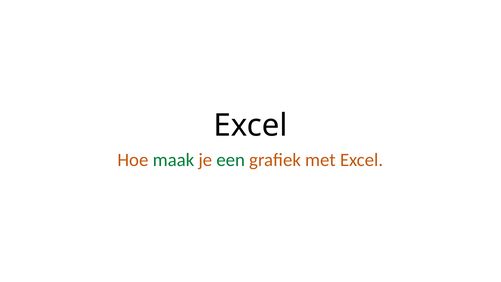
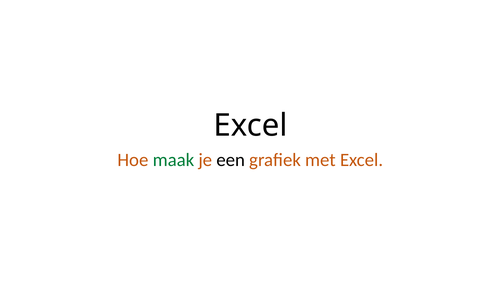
een colour: green -> black
